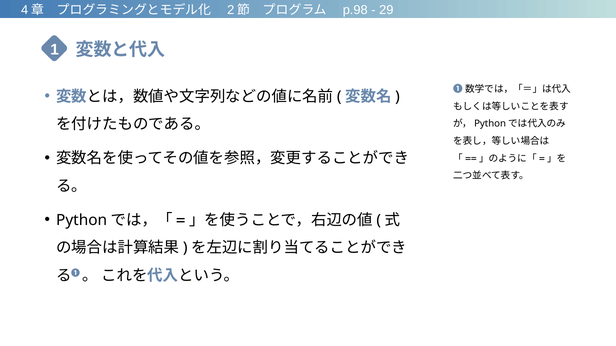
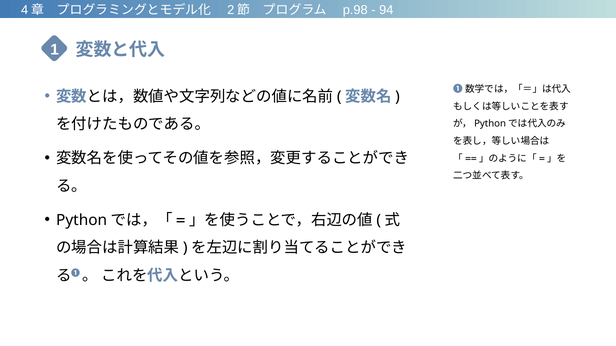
29: 29 -> 94
